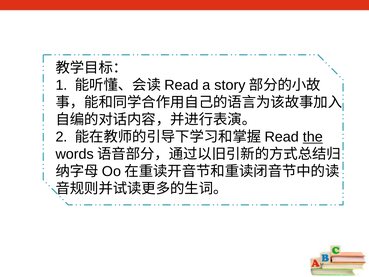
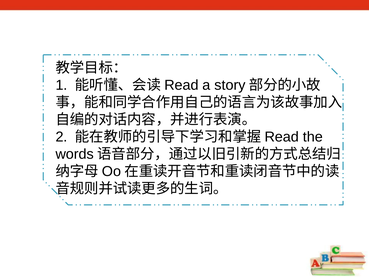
the underline: present -> none
